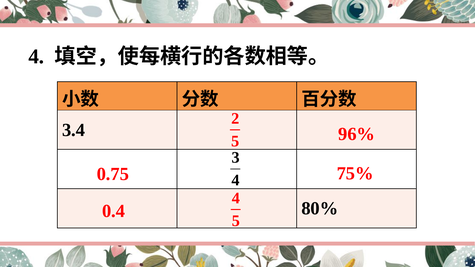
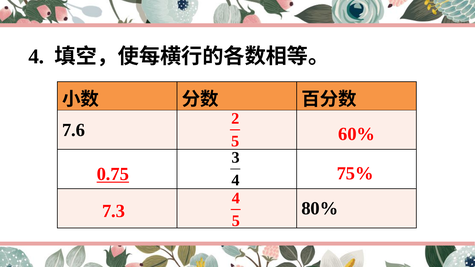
3.4: 3.4 -> 7.6
96%: 96% -> 60%
0.75 underline: none -> present
0.4: 0.4 -> 7.3
